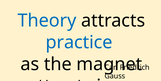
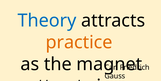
practice colour: blue -> orange
